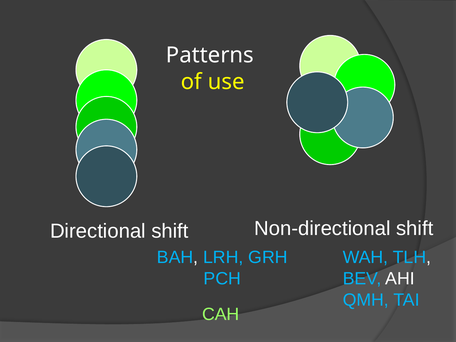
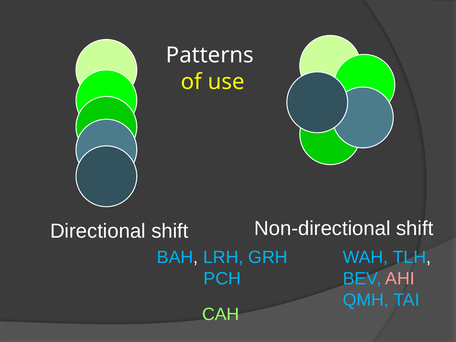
AHI colour: white -> pink
